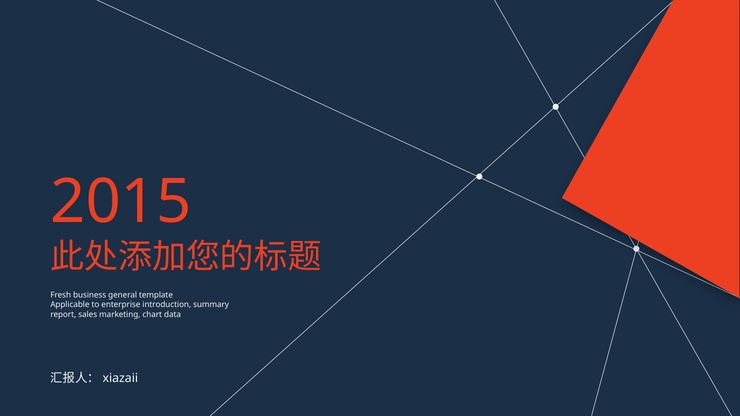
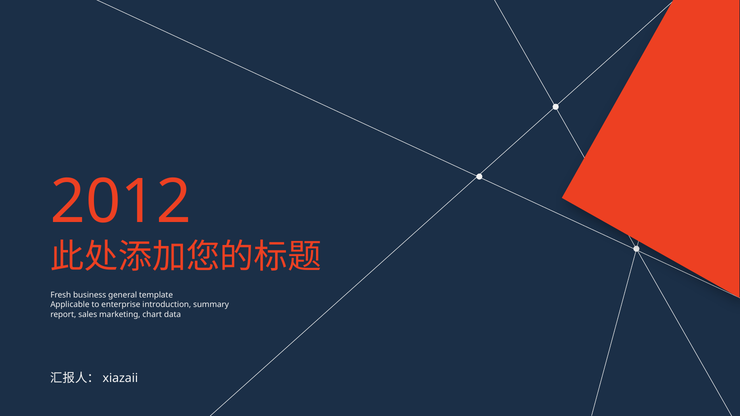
2015: 2015 -> 2012
